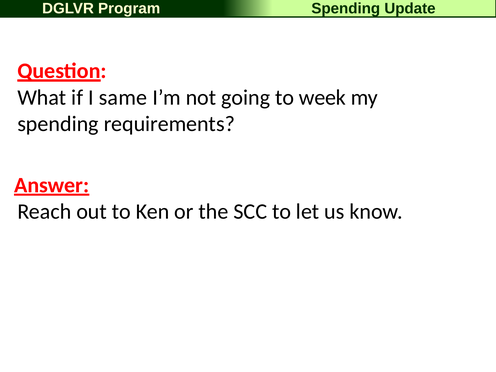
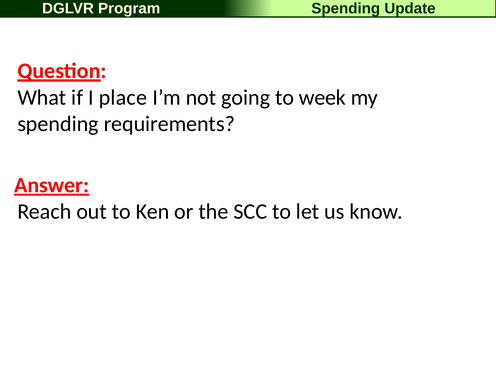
same: same -> place
